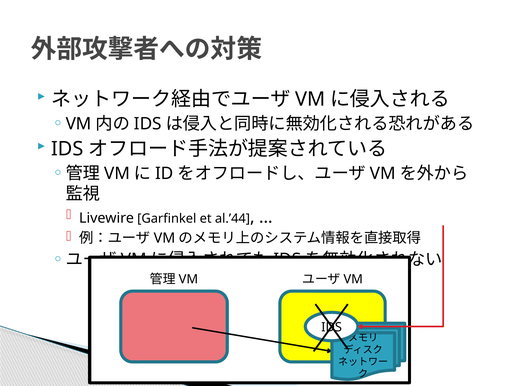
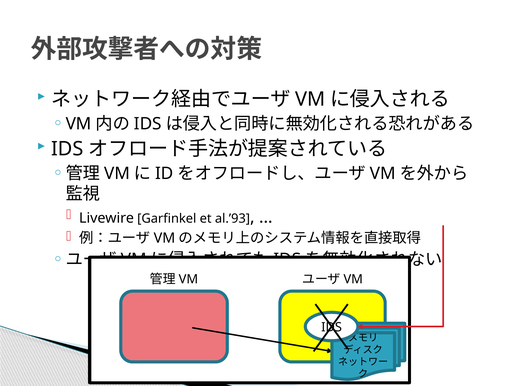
al.’44: al.’44 -> al.’93
